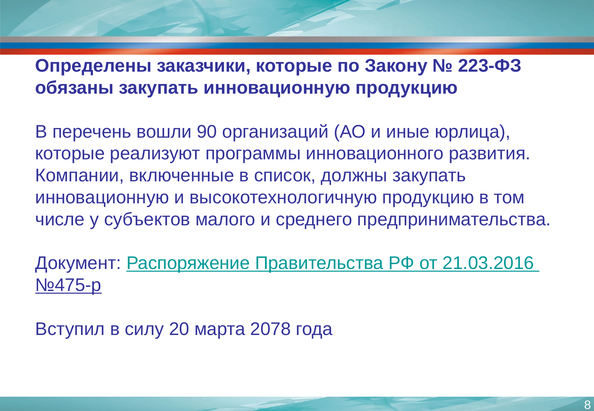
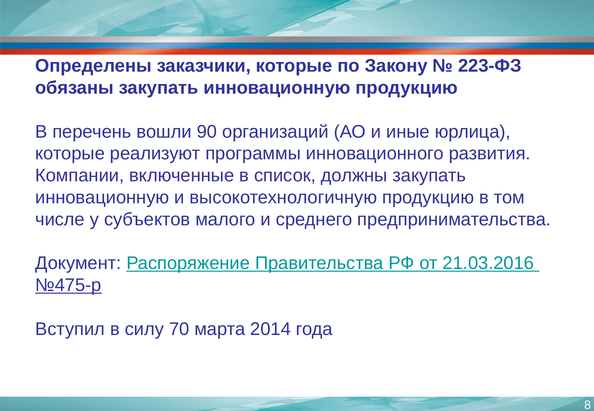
20: 20 -> 70
2078: 2078 -> 2014
